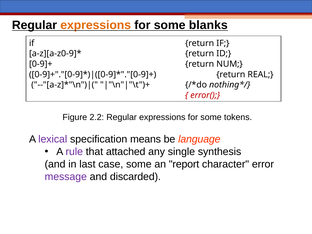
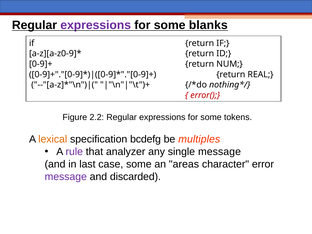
expressions at (96, 25) colour: orange -> purple
lexical colour: purple -> orange
means: means -> bcdefg
language: language -> multiples
attached: attached -> analyzer
single synthesis: synthesis -> message
report: report -> areas
